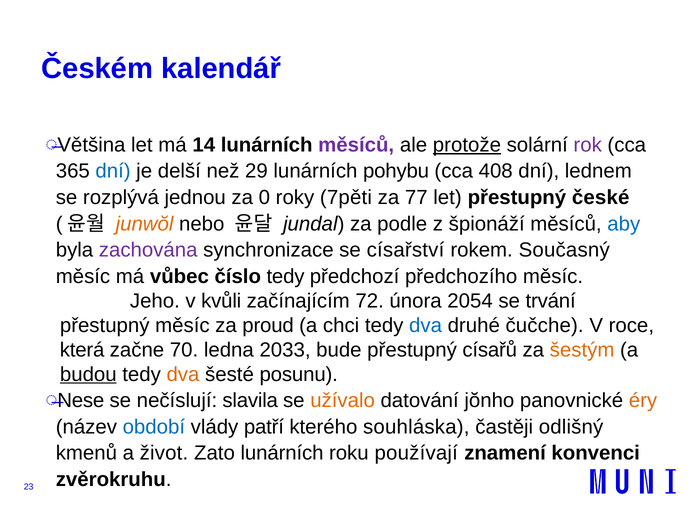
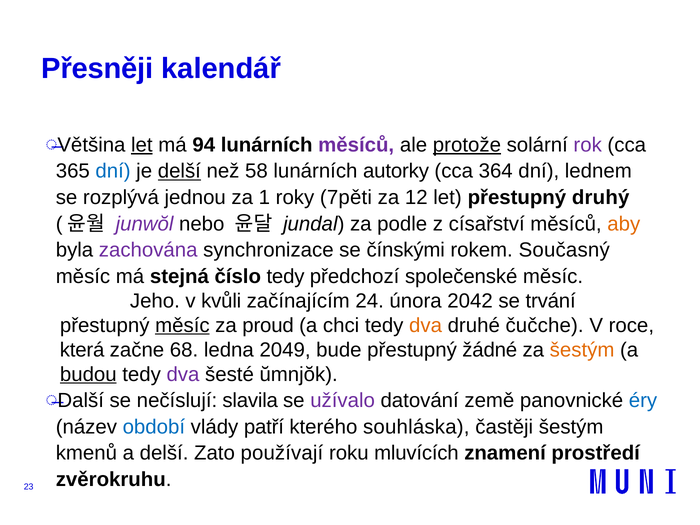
Českém: Českém -> Přesněji
let at (142, 145) underline: none -> present
14: 14 -> 94
delší at (179, 171) underline: none -> present
29: 29 -> 58
pohybu: pohybu -> autorky
408: 408 -> 364
0: 0 -> 1
77: 77 -> 12
české: české -> druhý
junwŏl colour: orange -> purple
špionáží: špionáží -> císařství
aby colour: blue -> orange
císařství: císařství -> čínskými
vůbec: vůbec -> stejná
předchozího: předchozího -> společenské
72: 72 -> 24
2054: 2054 -> 2042
měsíc at (182, 325) underline: none -> present
dva at (426, 325) colour: blue -> orange
70: 70 -> 68
2033: 2033 -> 2049
císařů: císařů -> žádné
dva at (183, 374) colour: orange -> purple
posunu: posunu -> ŭmnjŏk
Nese: Nese -> Další
užívalo colour: orange -> purple
jŏnho: jŏnho -> země
éry colour: orange -> blue
častěji odlišný: odlišný -> šestým
a život: život -> delší
Zato lunárních: lunárních -> používají
používají: používají -> mluvících
konvenci: konvenci -> prostředí
